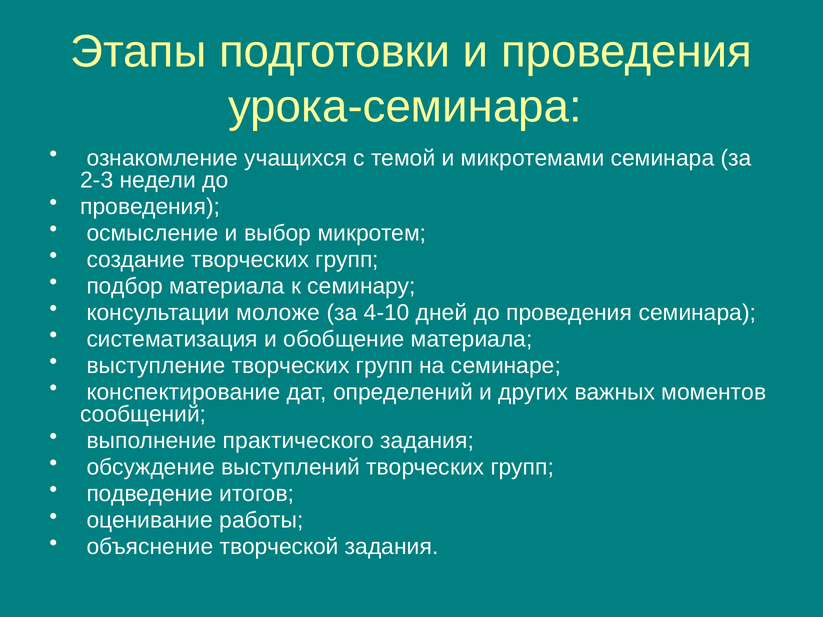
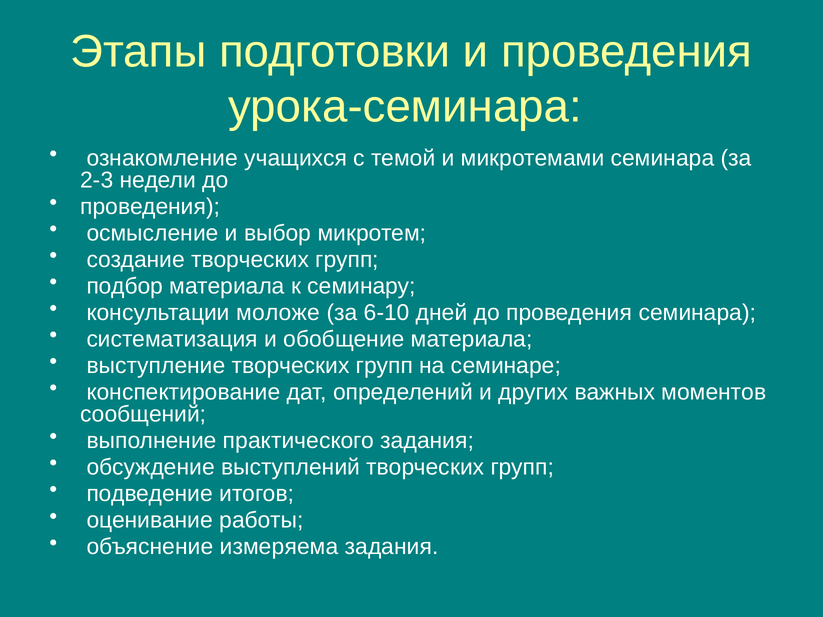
4-10: 4-10 -> 6-10
творческой: творческой -> измеряема
